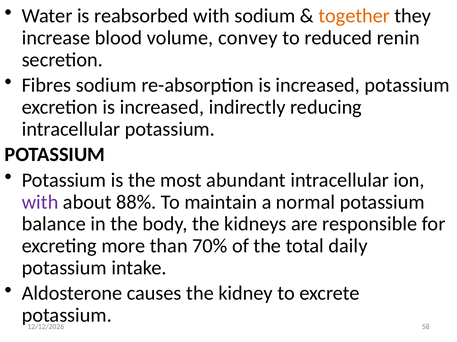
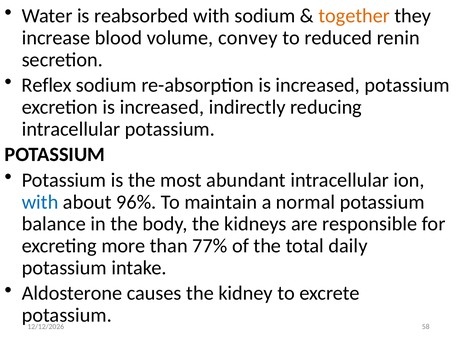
Fibres: Fibres -> Reflex
with at (40, 202) colour: purple -> blue
88%: 88% -> 96%
70%: 70% -> 77%
